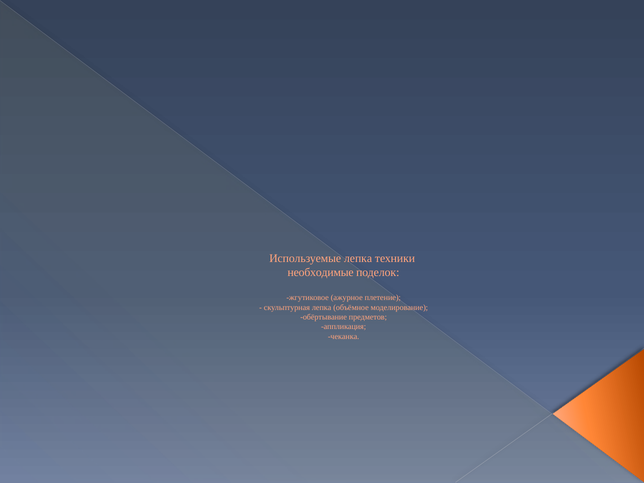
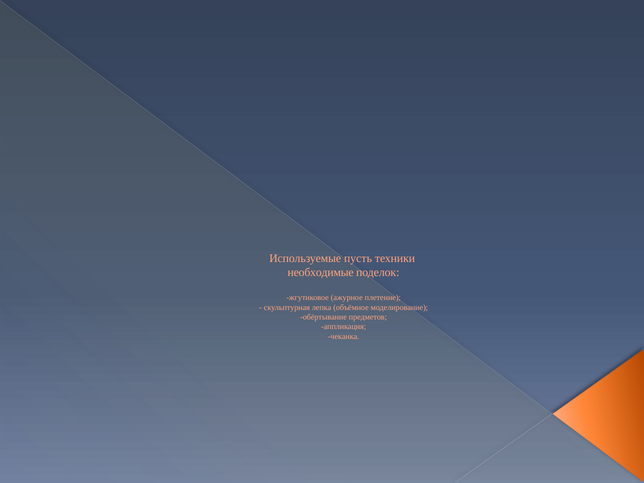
Используемые лепка: лепка -> пусть
